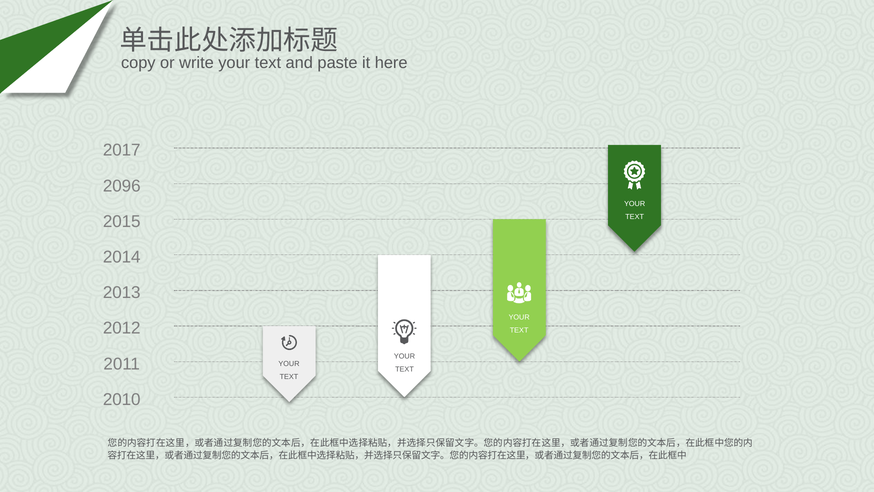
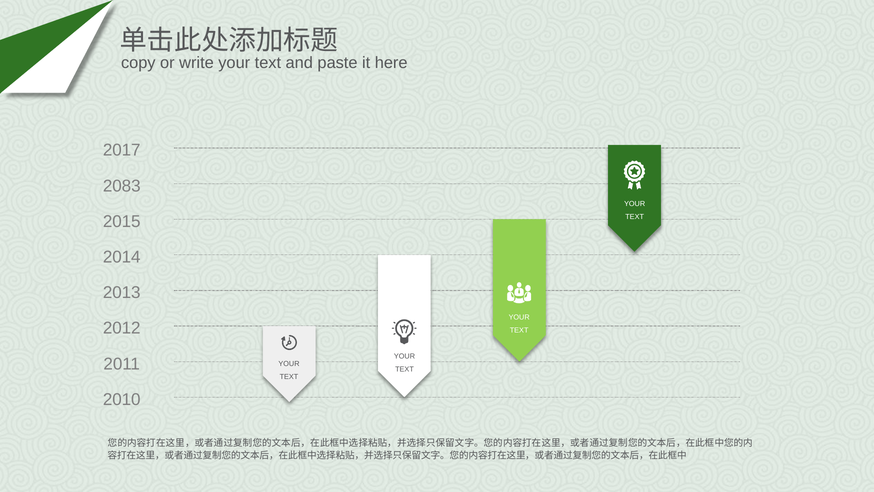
2096: 2096 -> 2083
